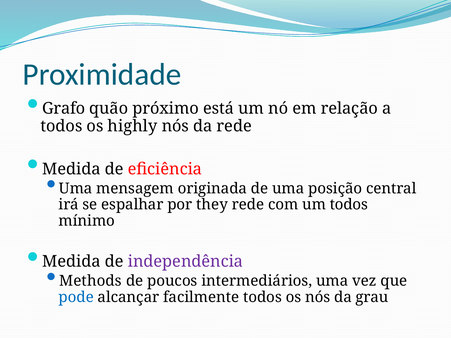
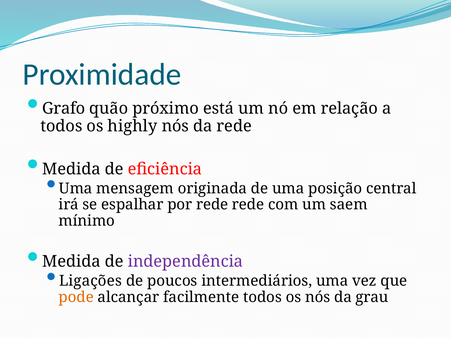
por they: they -> rede
um todos: todos -> saem
Methods: Methods -> Ligações
pode colour: blue -> orange
